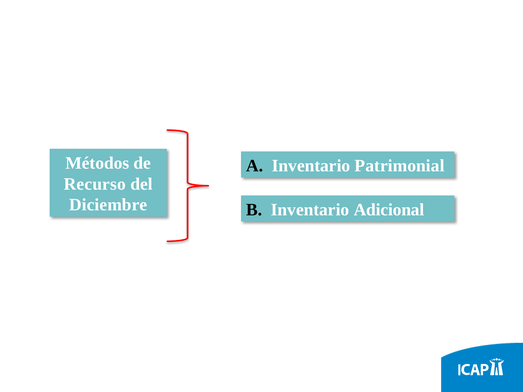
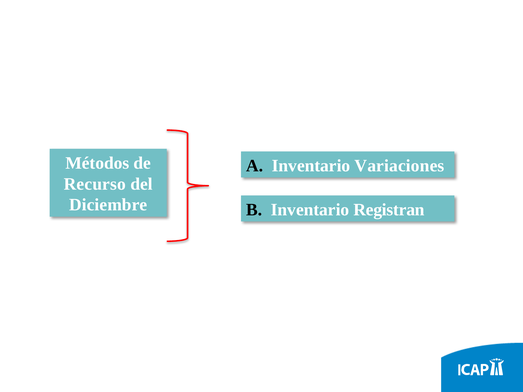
Patrimonial: Patrimonial -> Variaciones
Adicional: Adicional -> Registran
